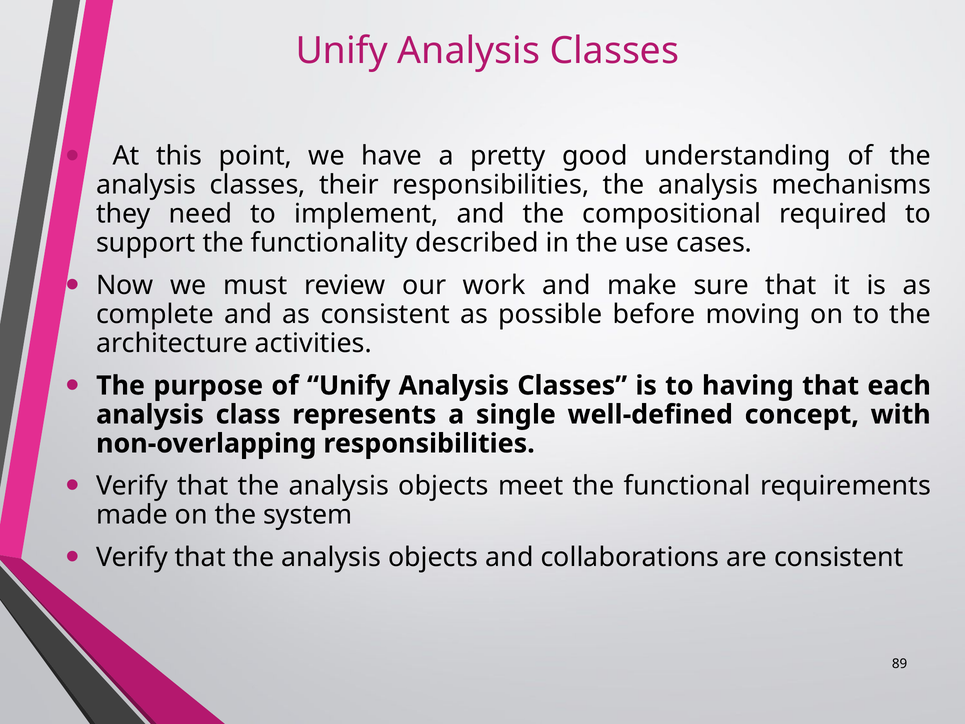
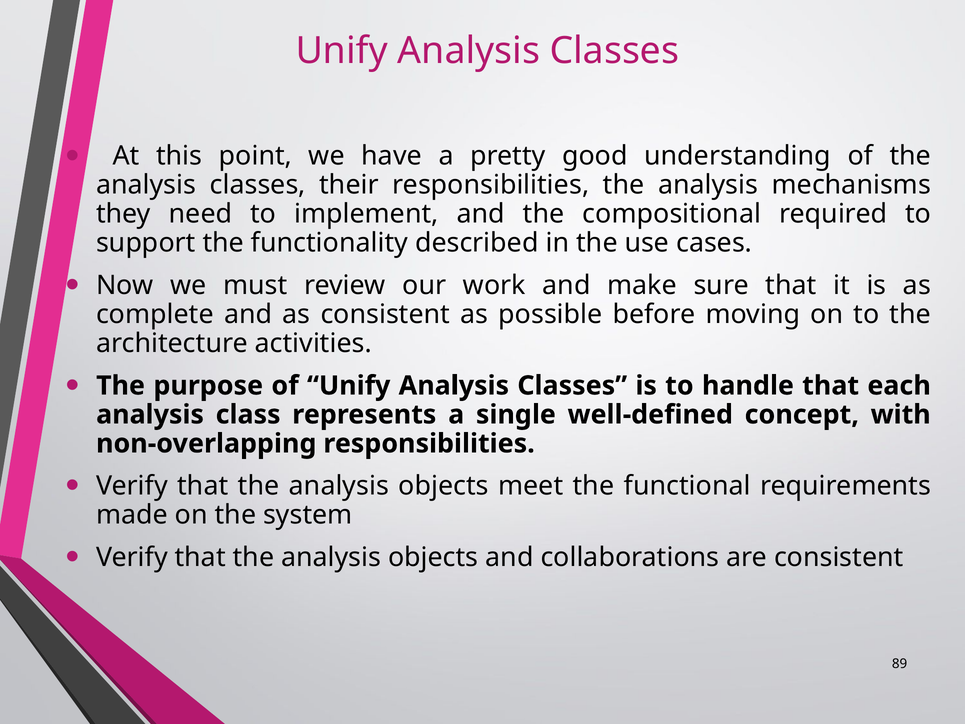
having: having -> handle
